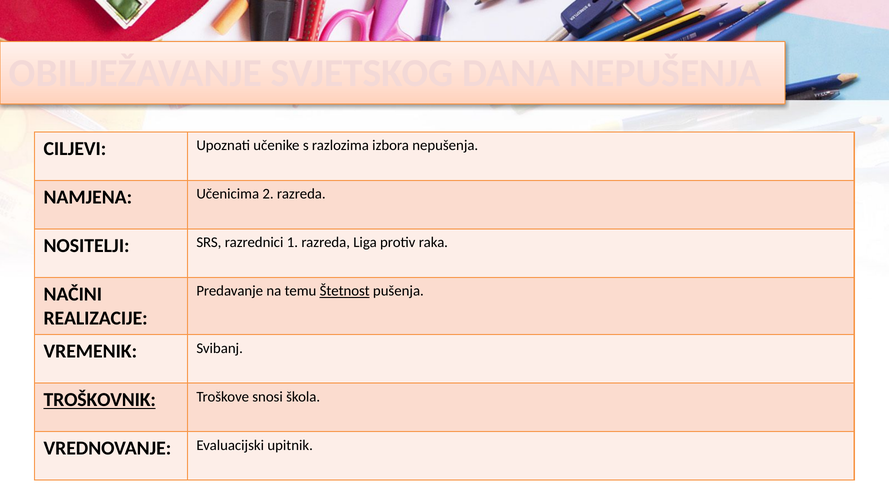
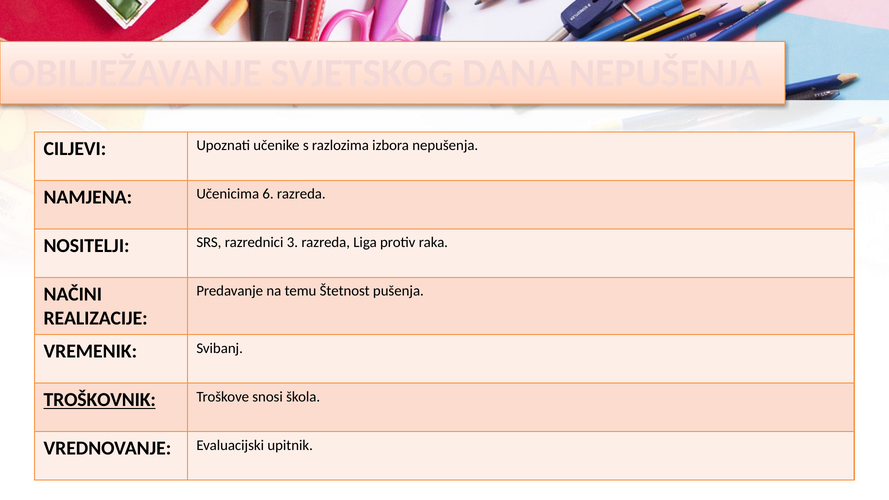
2: 2 -> 6
1: 1 -> 3
Štetnost underline: present -> none
